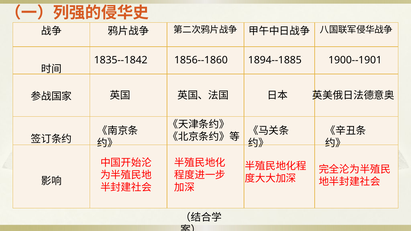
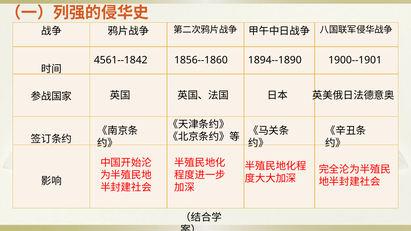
1835--1842: 1835--1842 -> 4561--1842
1894--1885: 1894--1885 -> 1894--1890
